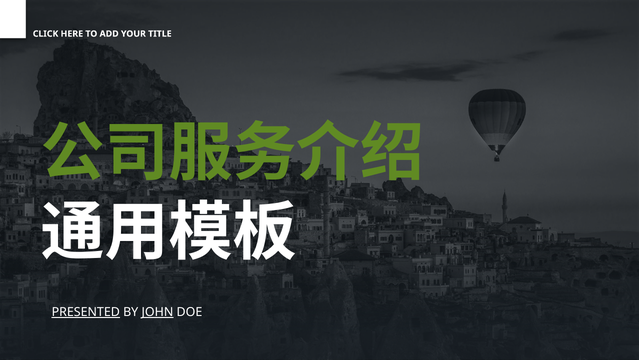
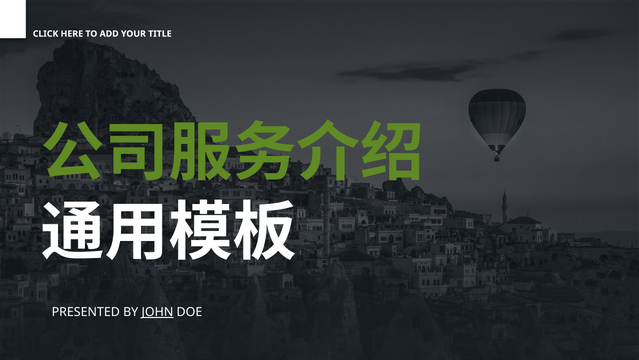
PRESENTED underline: present -> none
